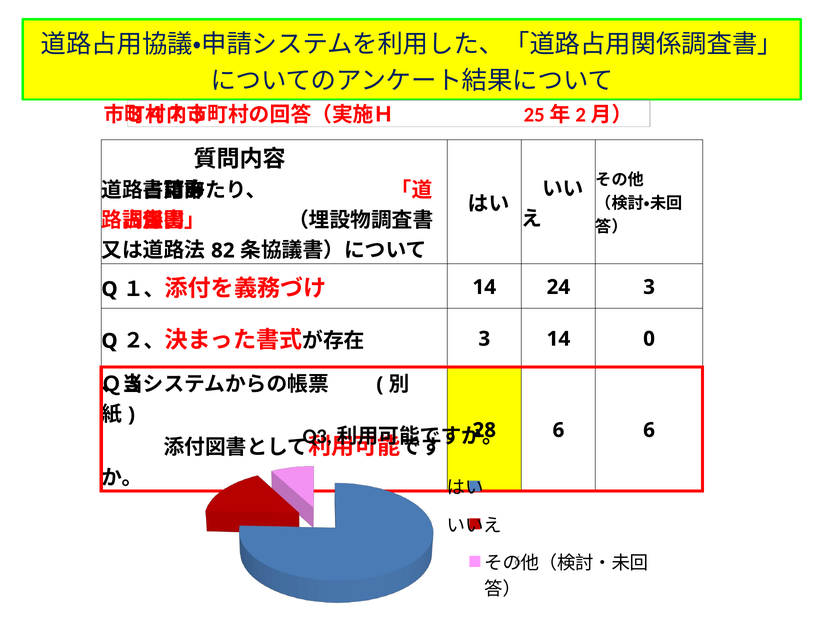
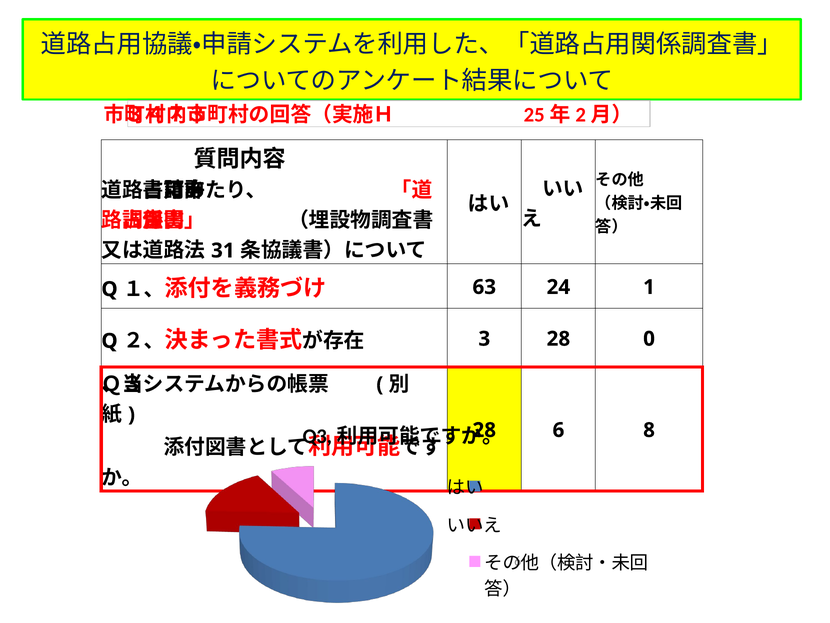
82: 82 -> 31
14 at (484, 287): 14 -> 63
24 3: 3 -> 1
3 14: 14 -> 28
6 6: 6 -> 8
